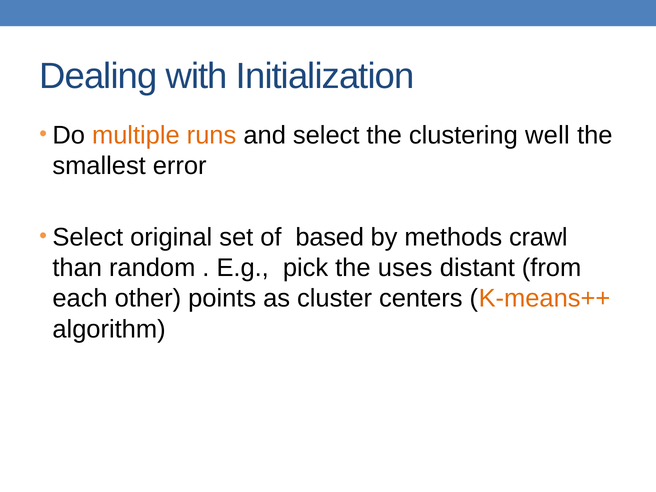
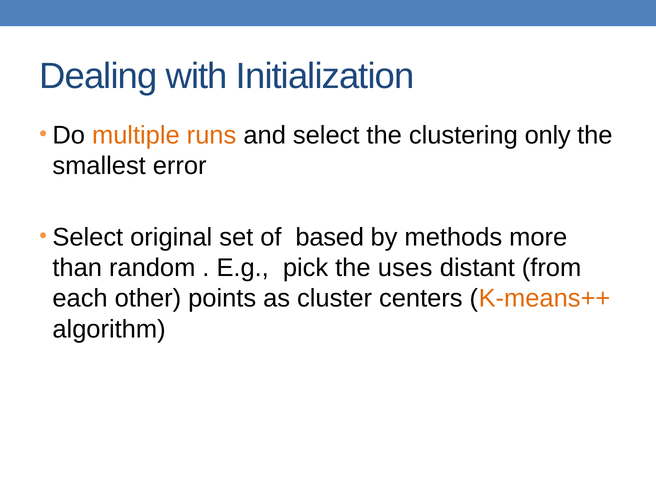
well: well -> only
crawl: crawl -> more
